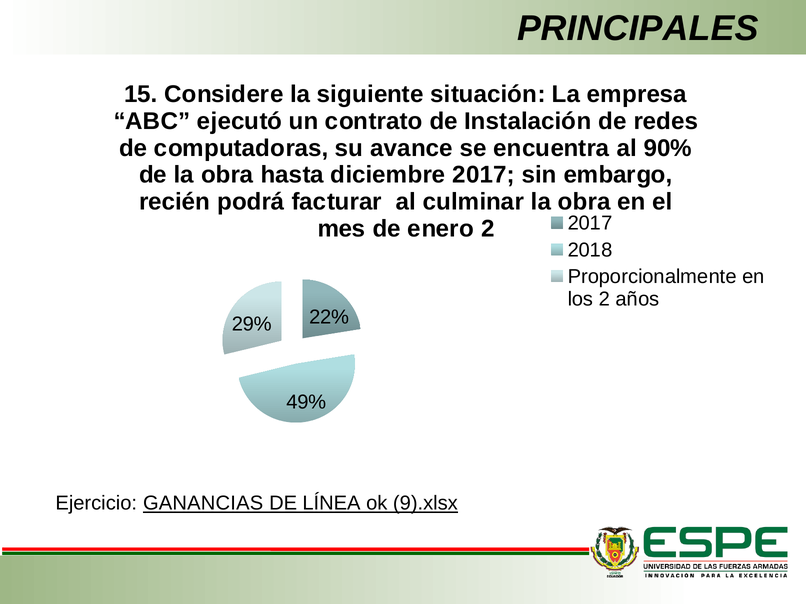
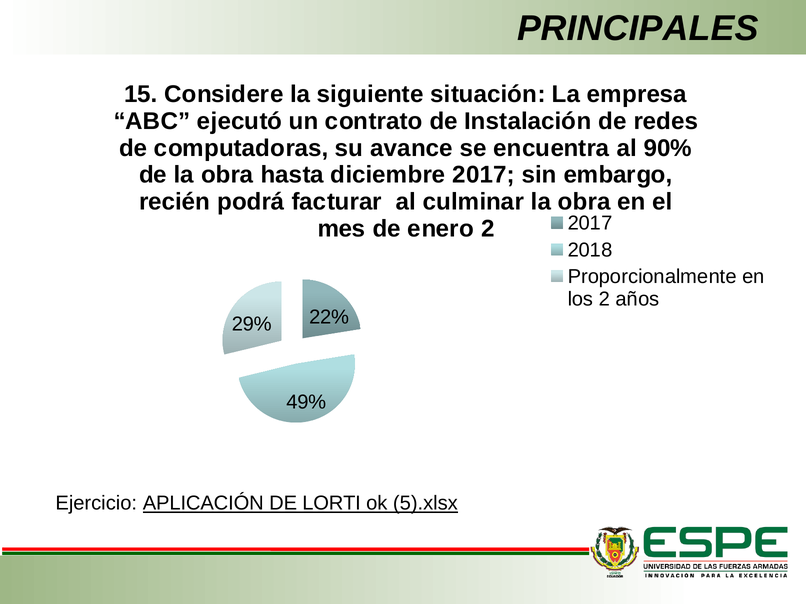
GANANCIAS: GANANCIAS -> APLICACIÓN
LÍNEA: LÍNEA -> LORTI
9).xlsx: 9).xlsx -> 5).xlsx
